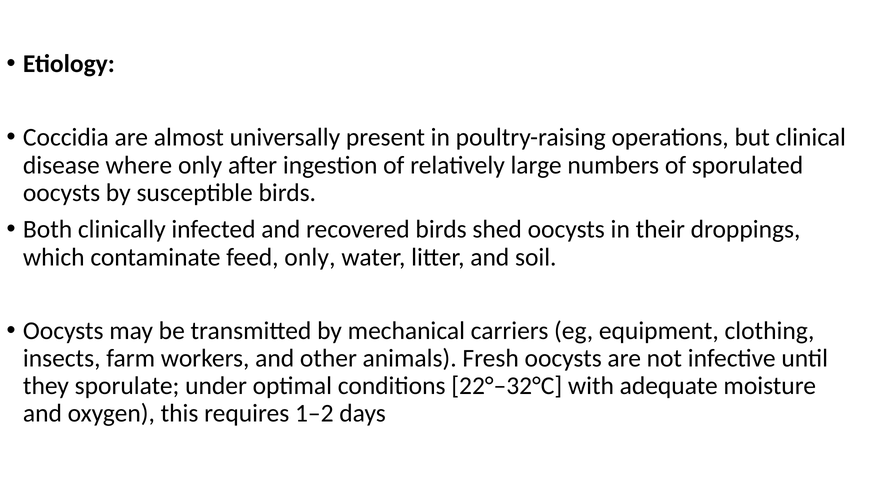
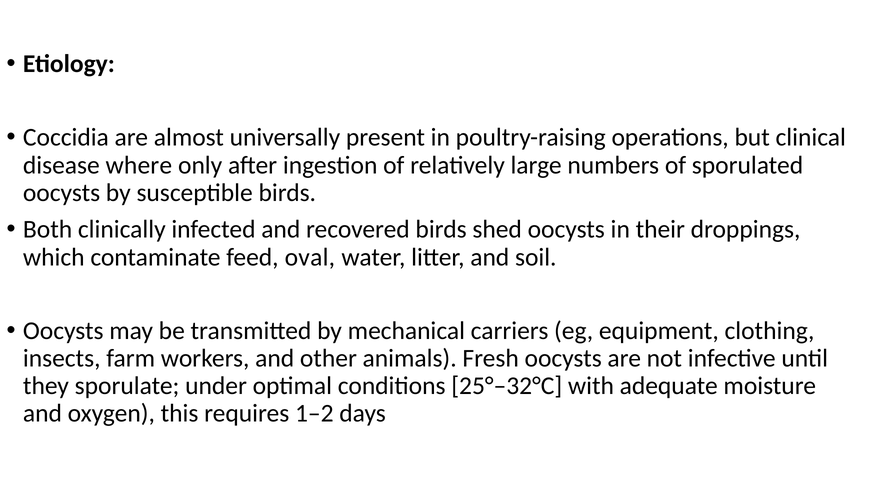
feed only: only -> oval
22°–32°C: 22°–32°C -> 25°–32°C
